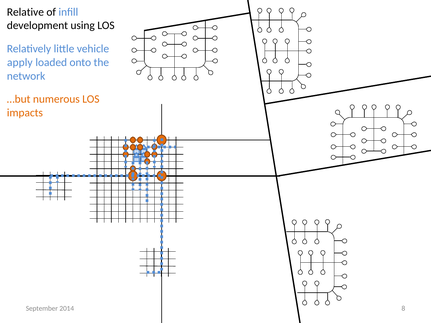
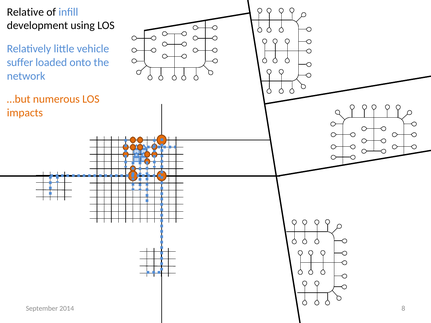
apply: apply -> suffer
